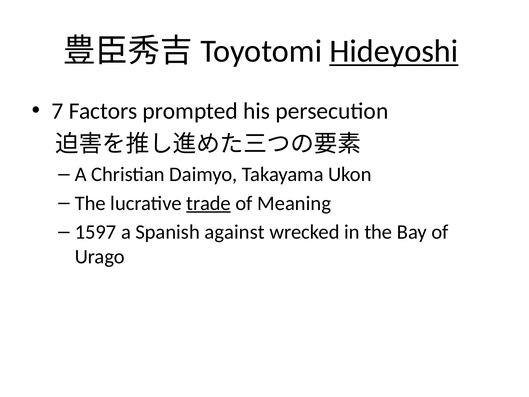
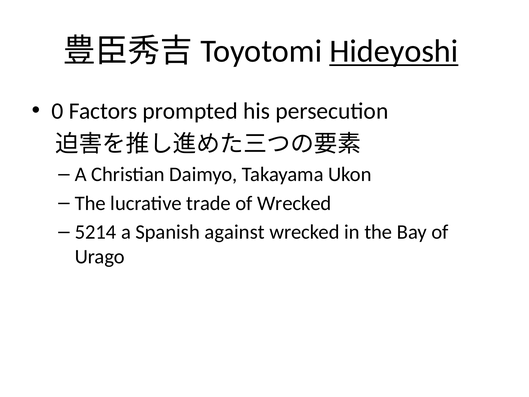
7: 7 -> 0
trade underline: present -> none
of Meaning: Meaning -> Wrecked
1597: 1597 -> 5214
